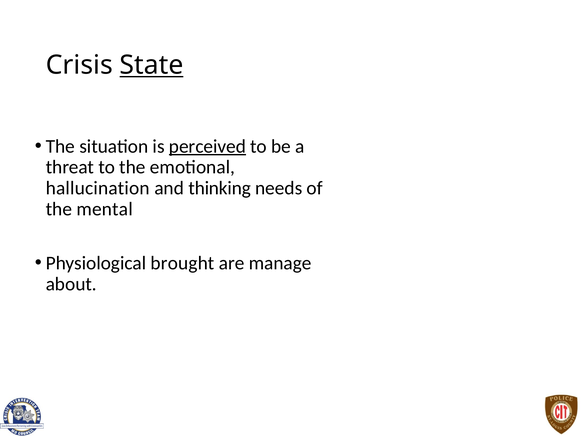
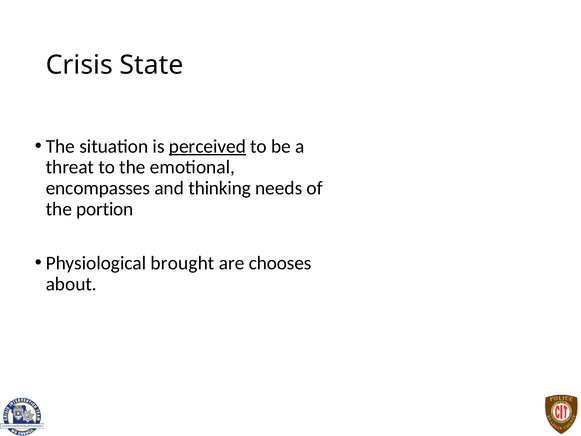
State underline: present -> none
hallucination: hallucination -> encompasses
mental: mental -> portion
manage: manage -> chooses
